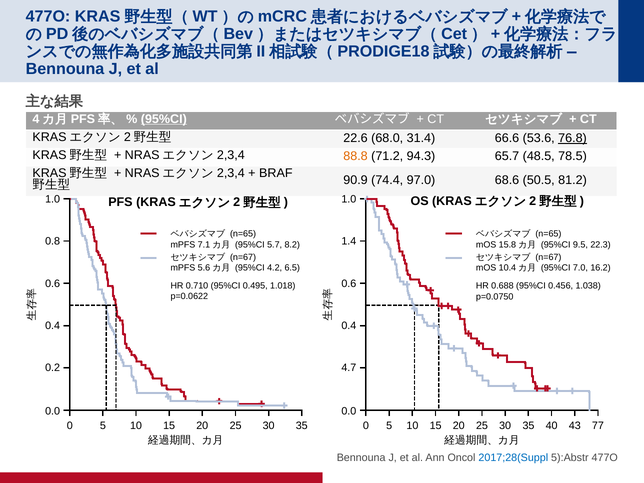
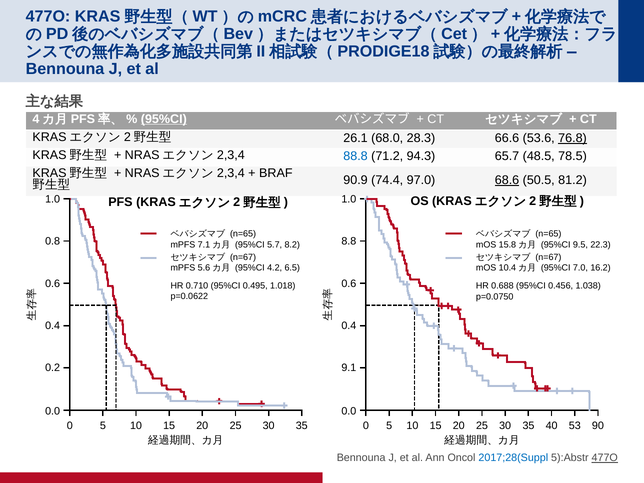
22.6: 22.6 -> 26.1
31.4: 31.4 -> 28.3
88.8 colour: orange -> blue
68.6 underline: none -> present
1.4: 1.4 -> 8.8
4.7: 4.7 -> 9.1
43: 43 -> 53
77: 77 -> 90
477O at (605, 458) underline: none -> present
